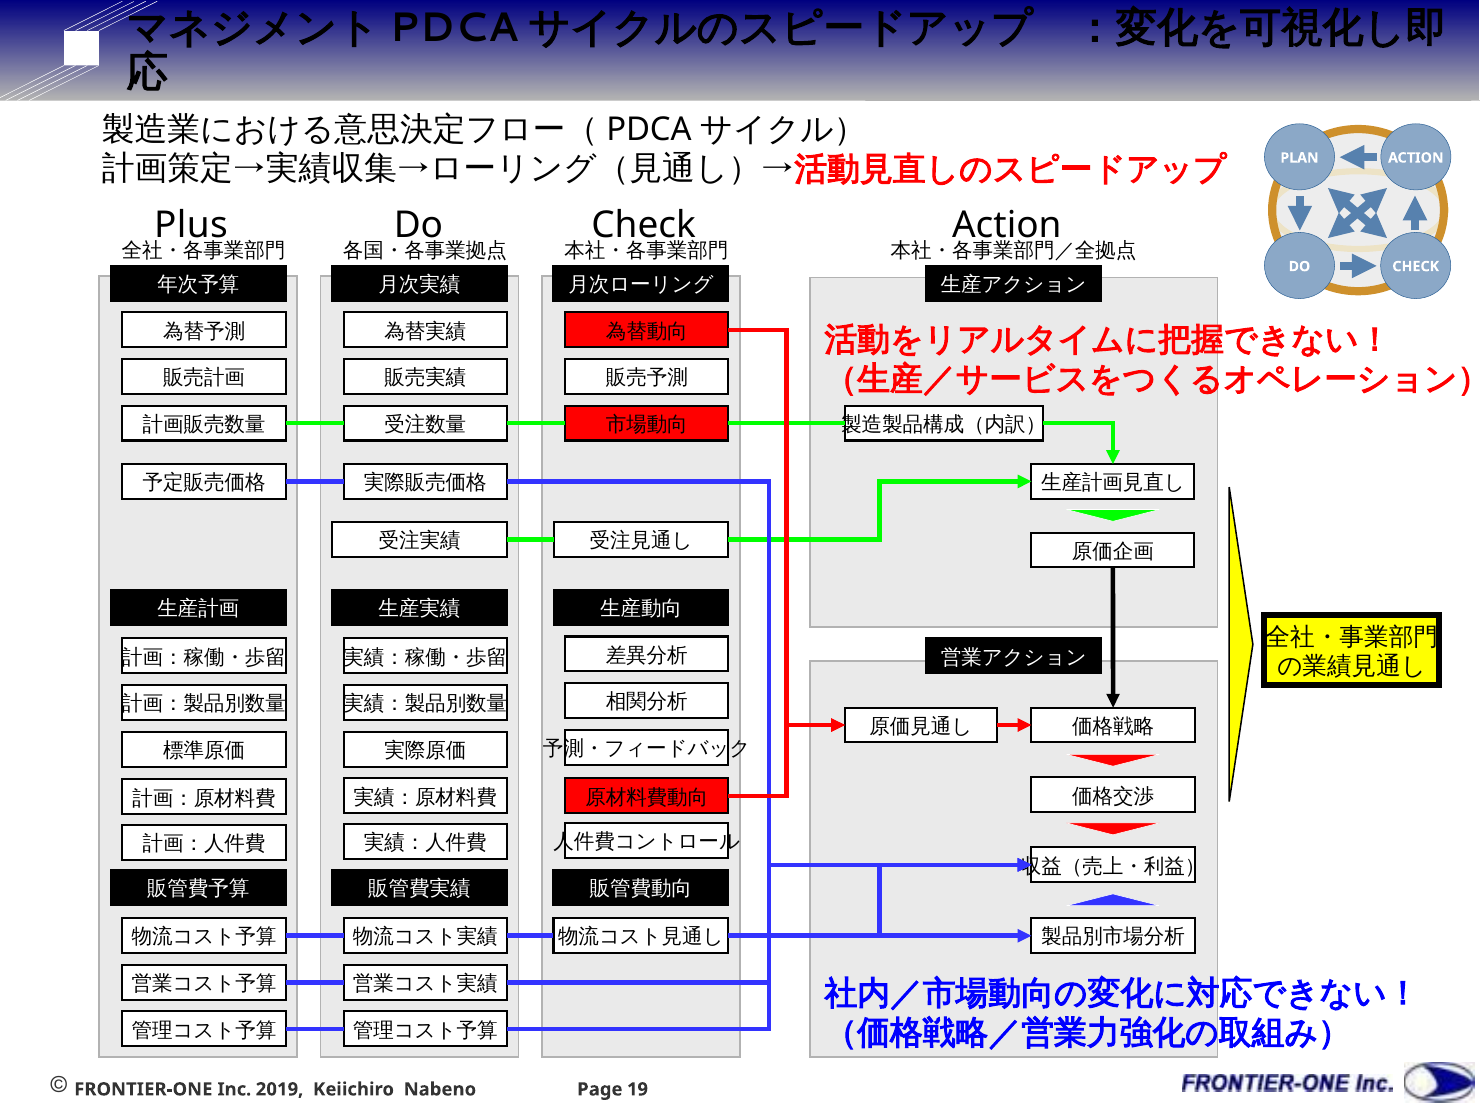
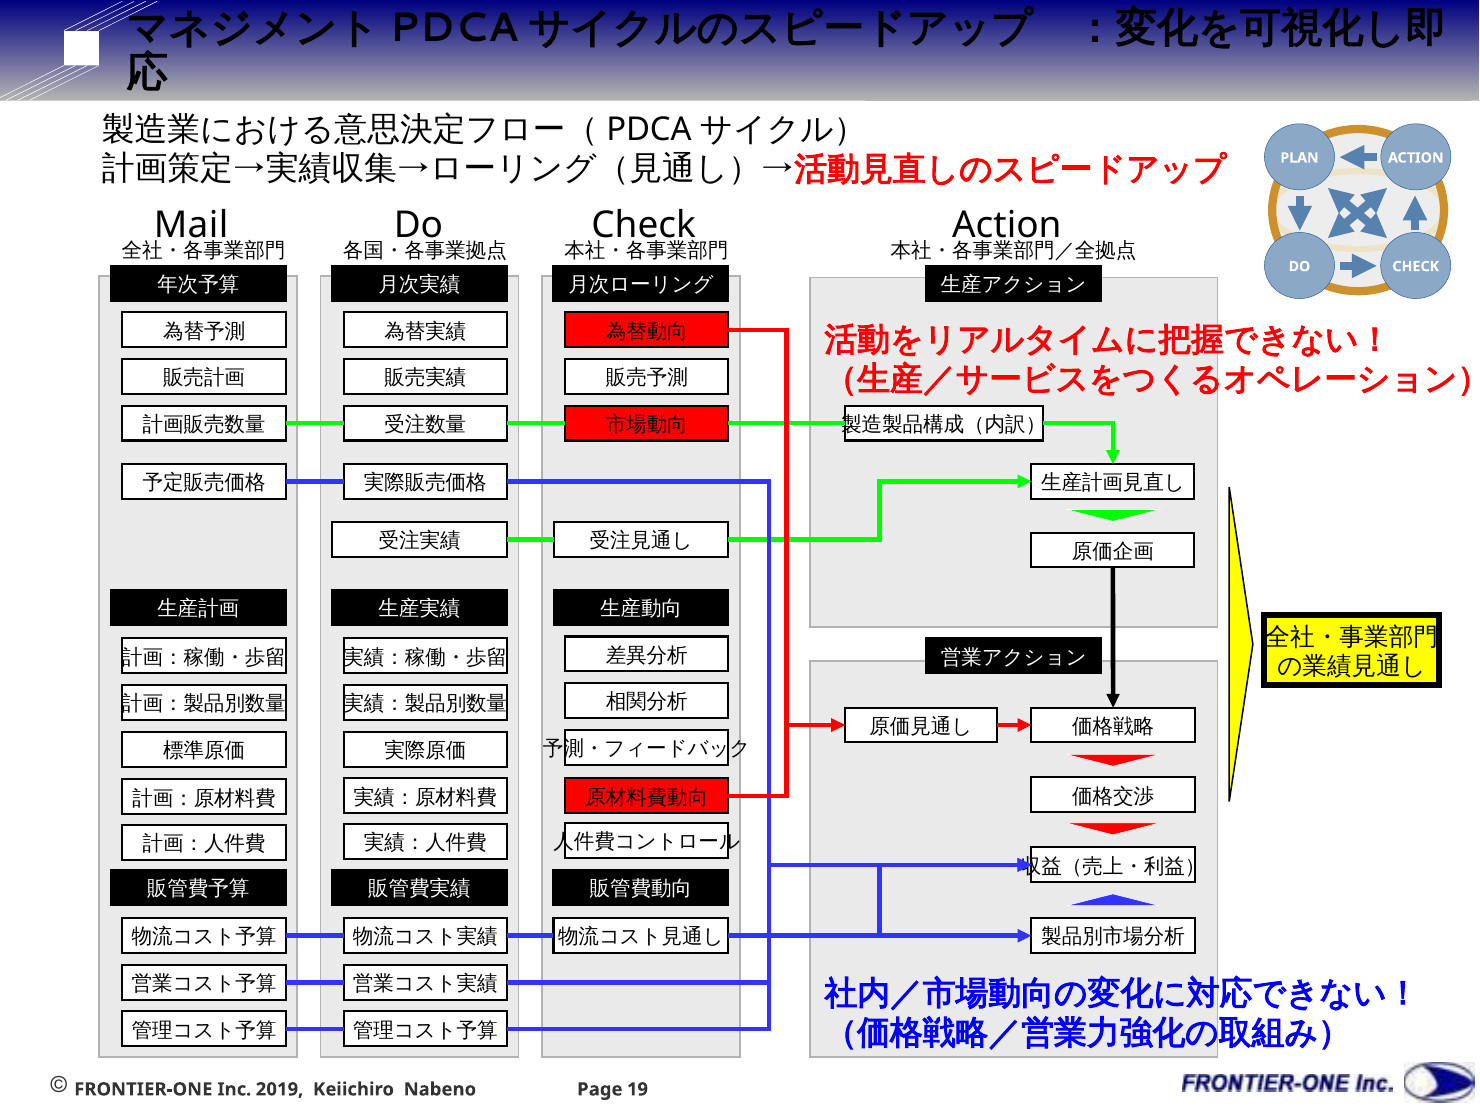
Plus: Plus -> Mail
